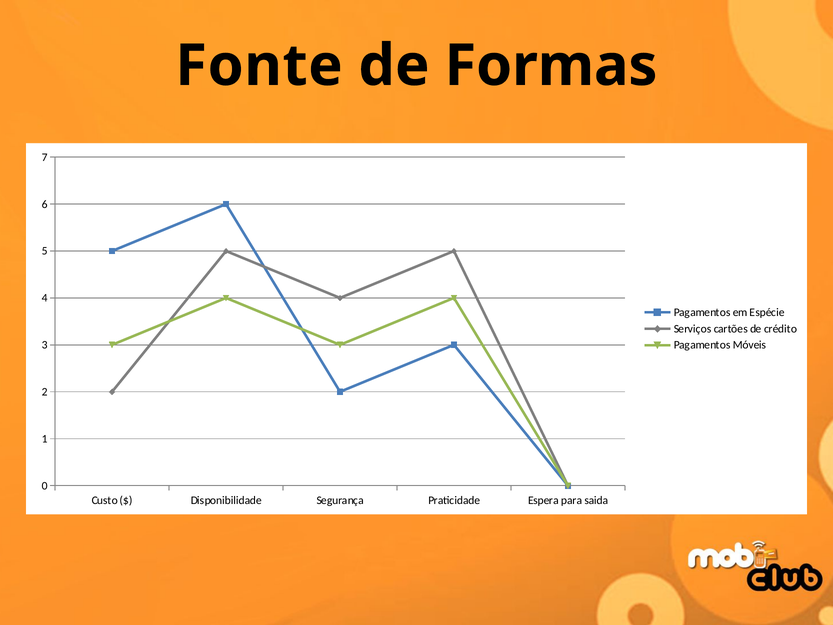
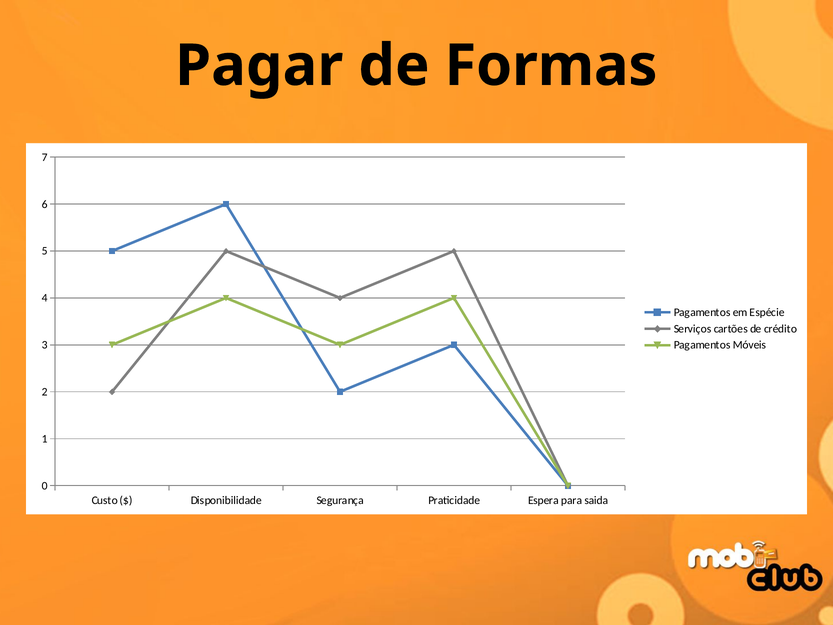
Fonte: Fonte -> Pagar
